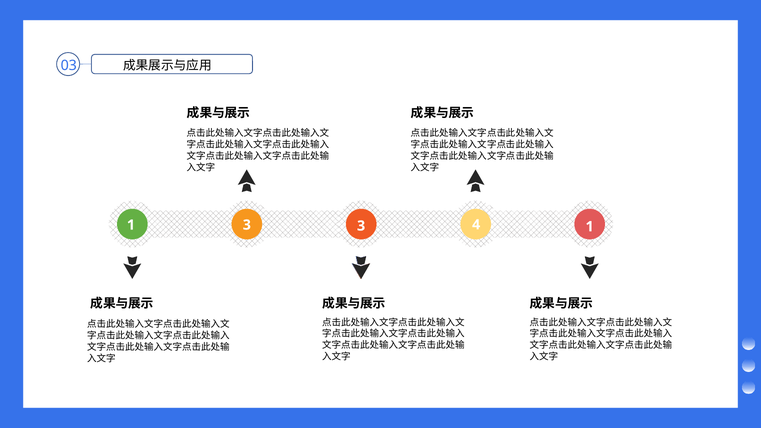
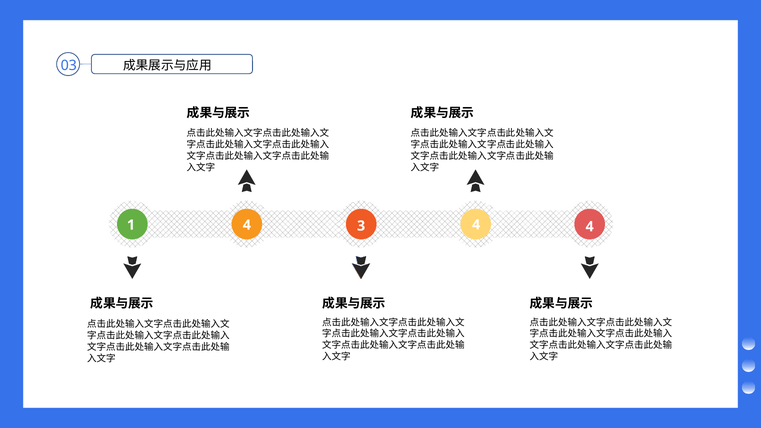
1 3: 3 -> 4
4 1: 1 -> 4
